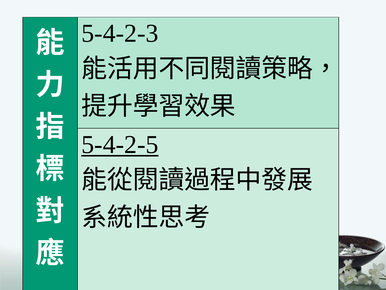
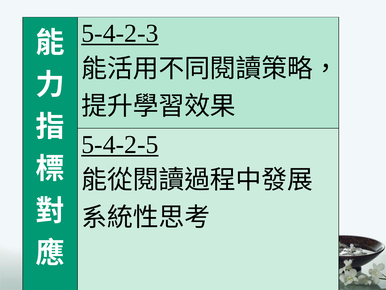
5-4-2-3 underline: none -> present
